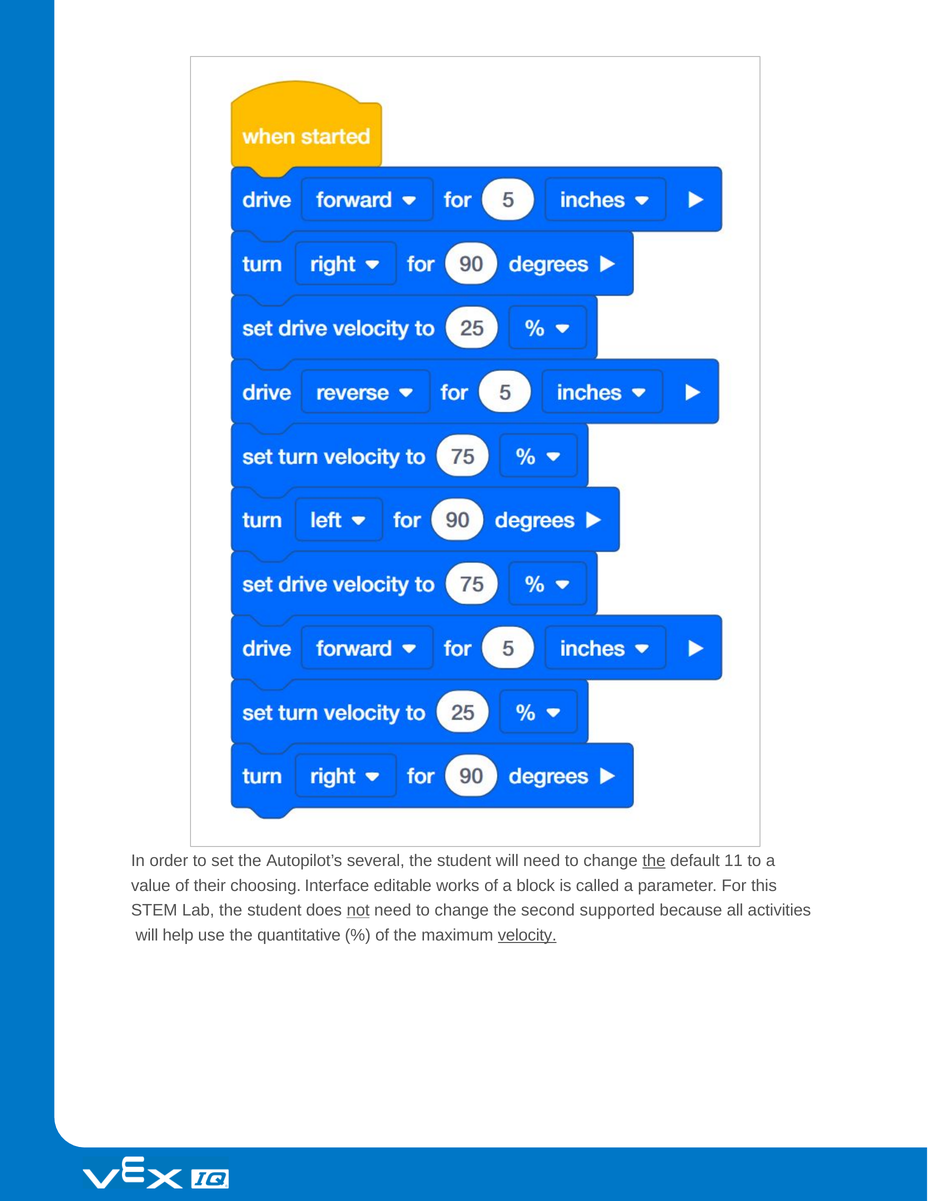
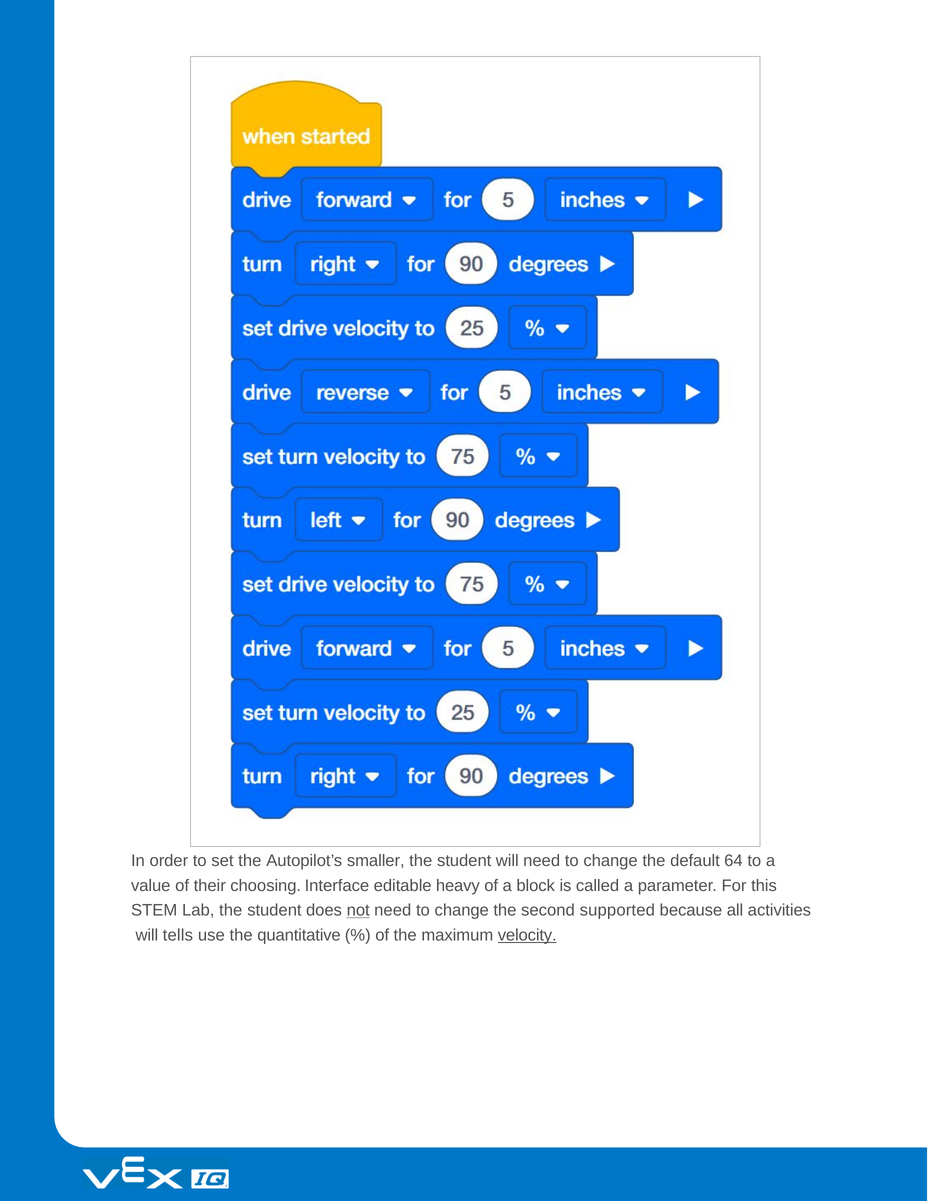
several: several -> smaller
the at (654, 861) underline: present -> none
11: 11 -> 64
works: works -> heavy
help: help -> tells
